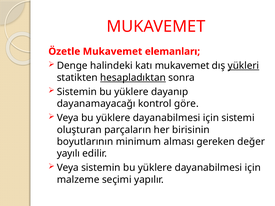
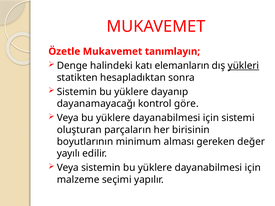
elemanları: elemanları -> tanımlayın
katı mukavemet: mukavemet -> elemanların
hesapladıktan underline: present -> none
